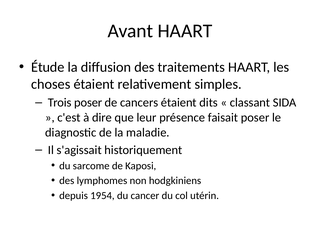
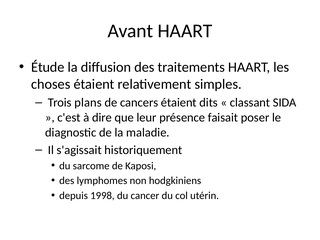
Trois poser: poser -> plans
1954: 1954 -> 1998
